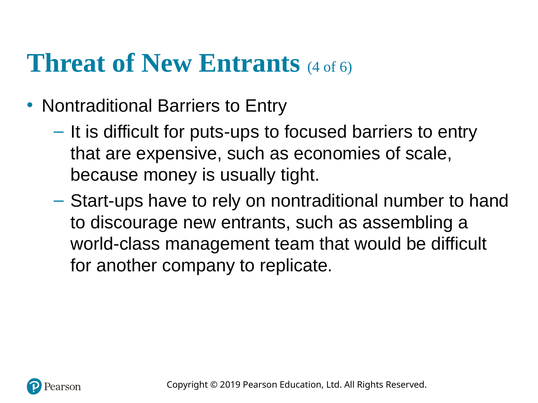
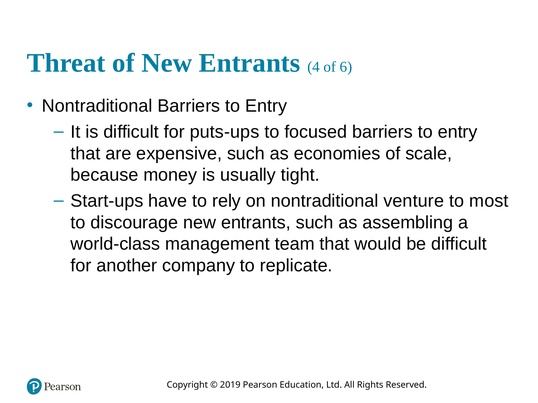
number: number -> venture
hand: hand -> most
